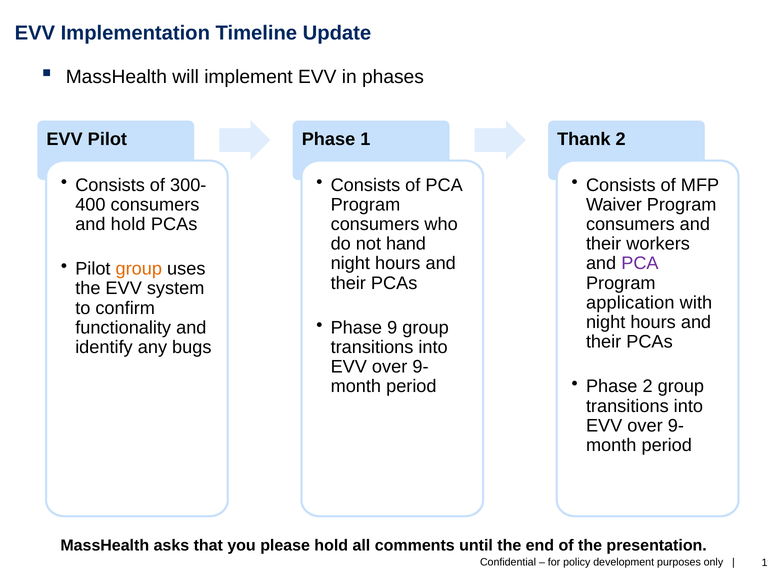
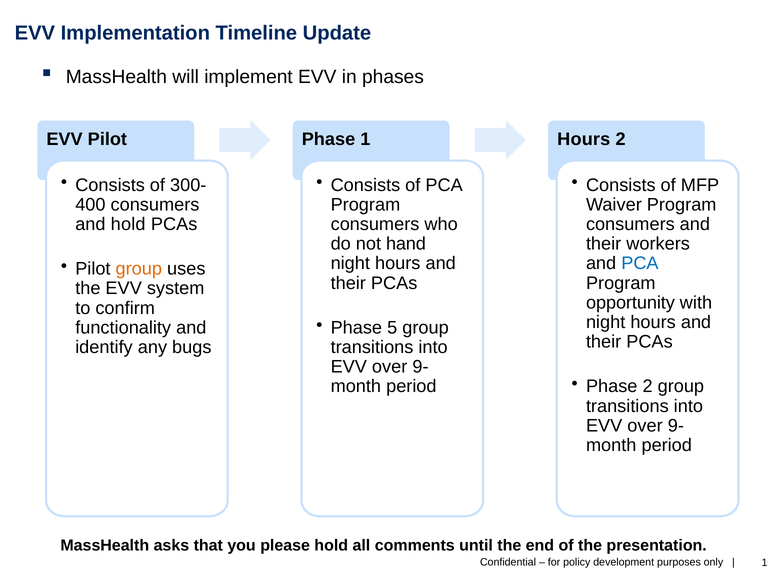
Thank at (584, 139): Thank -> Hours
PCA at (640, 263) colour: purple -> blue
application: application -> opportunity
9: 9 -> 5
